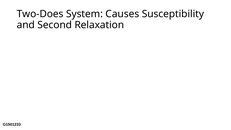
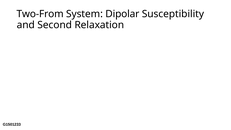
Two-Does: Two-Does -> Two-From
Causes: Causes -> Dipolar
